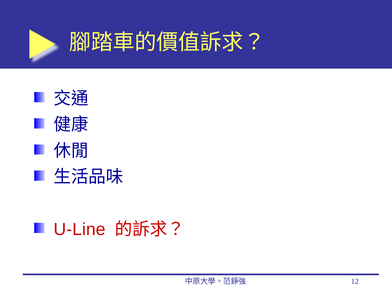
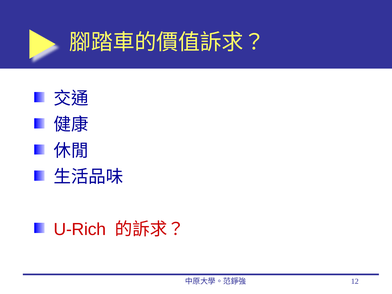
U-Line: U-Line -> U-Rich
